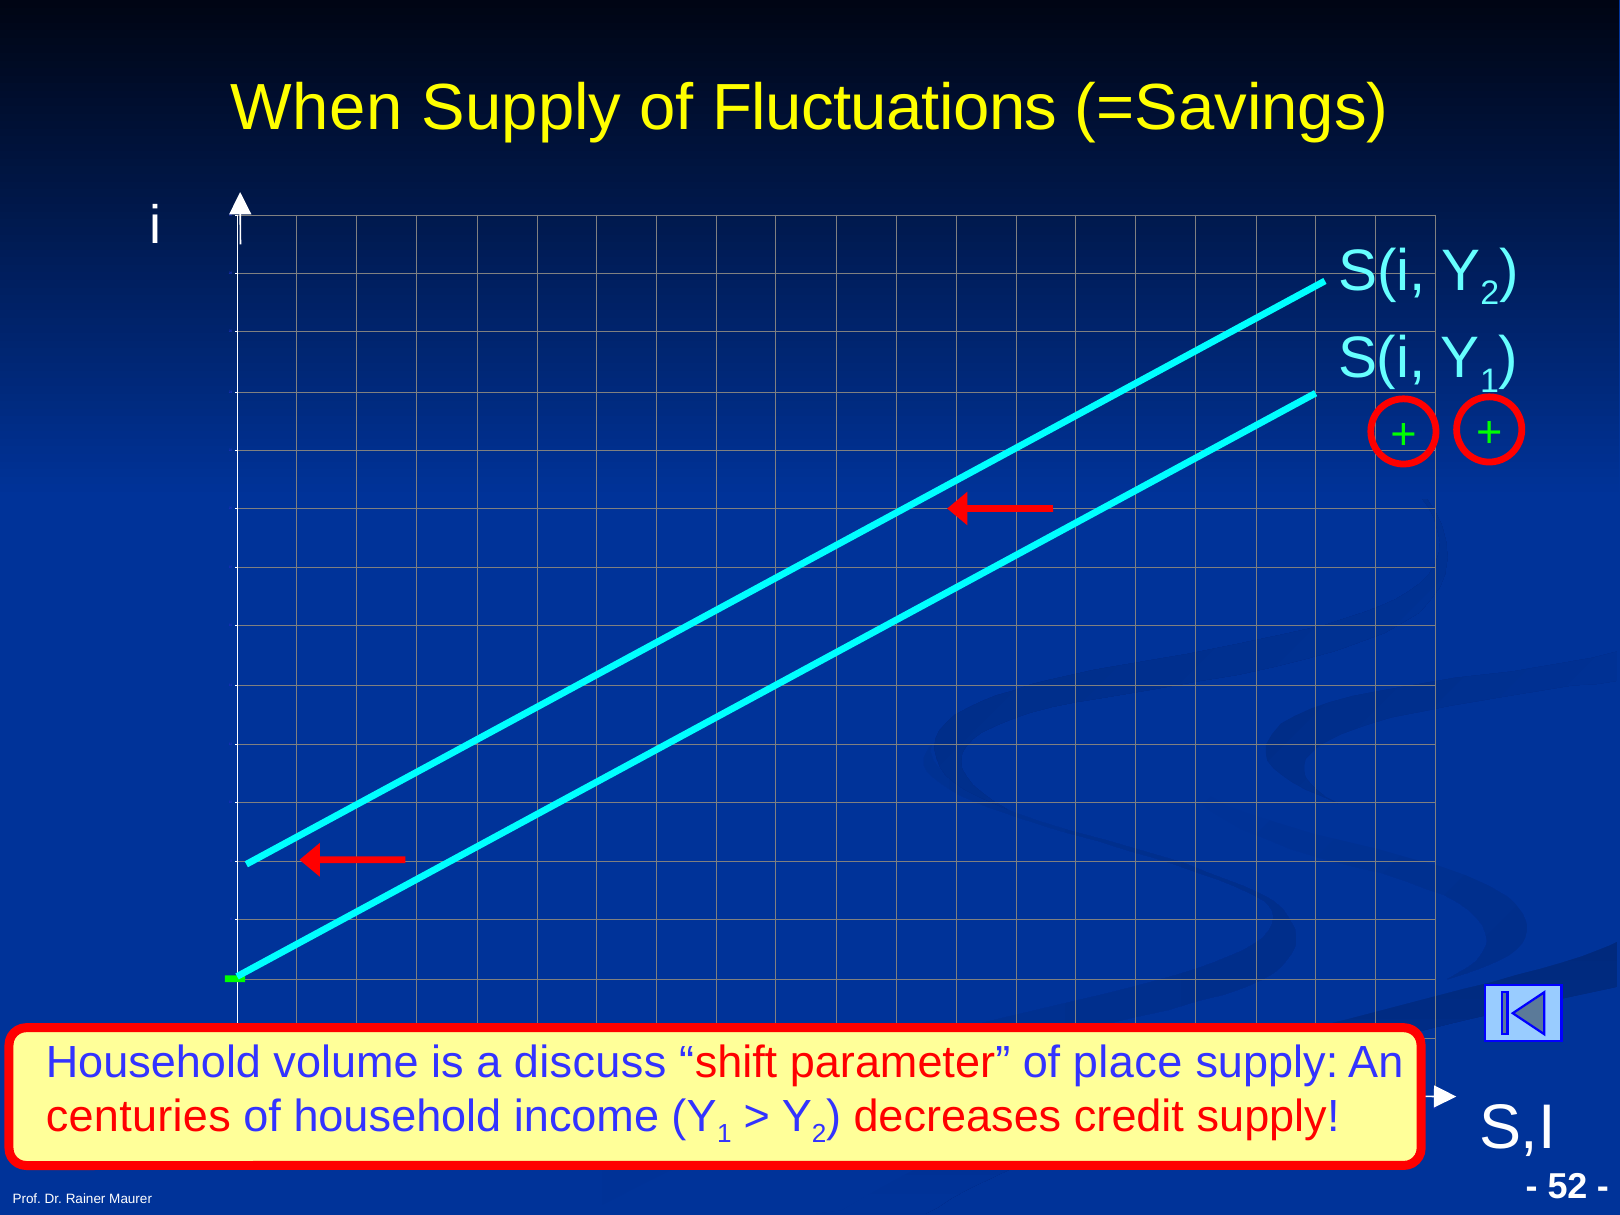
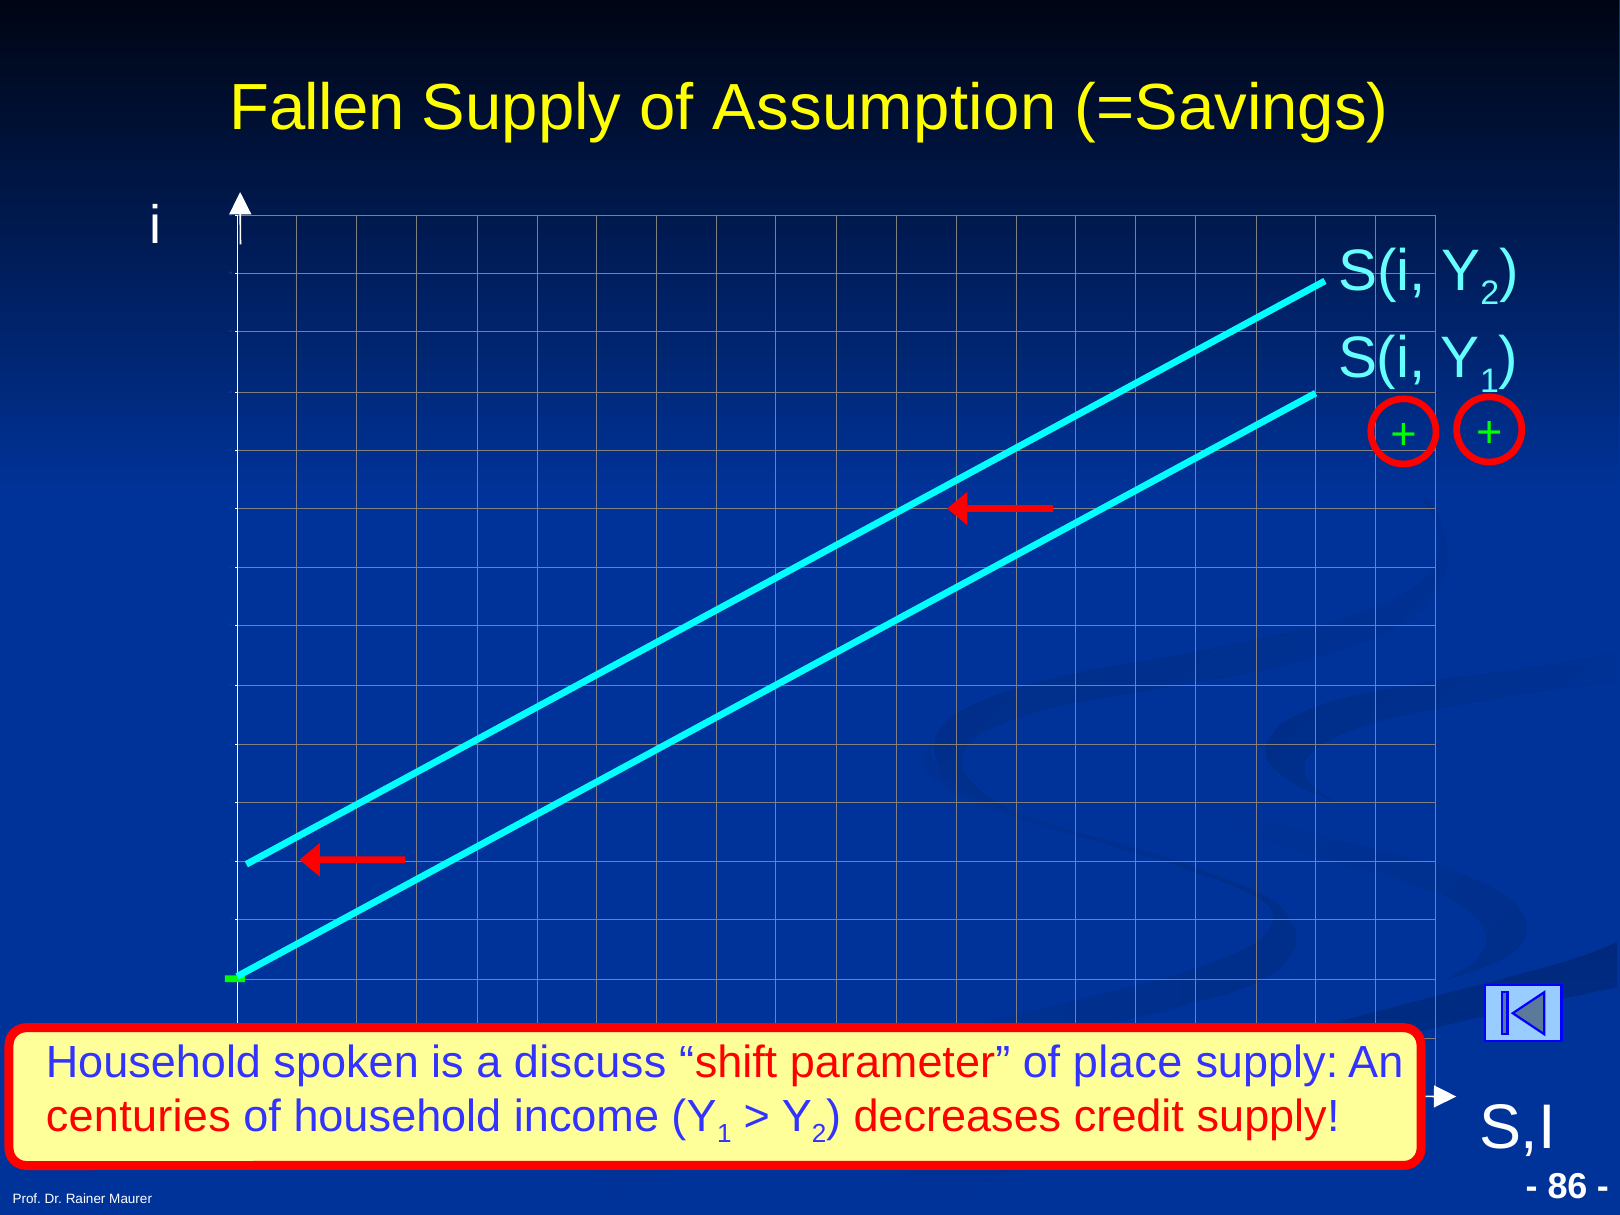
When: When -> Fallen
Fluctuations: Fluctuations -> Assumption
volume: volume -> spoken
52: 52 -> 86
